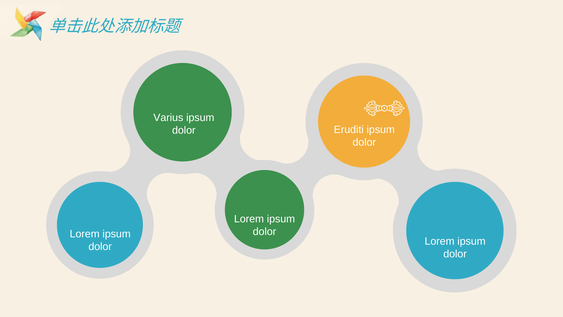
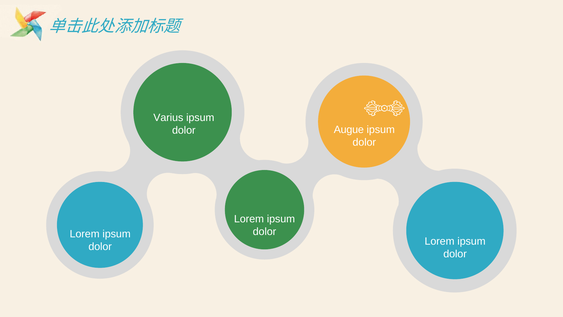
Eruditi: Eruditi -> Augue
